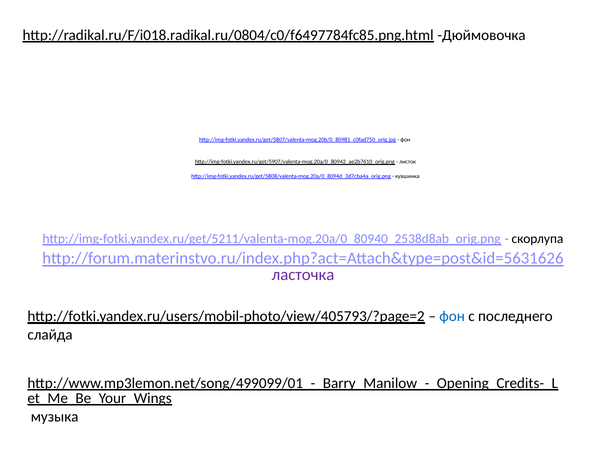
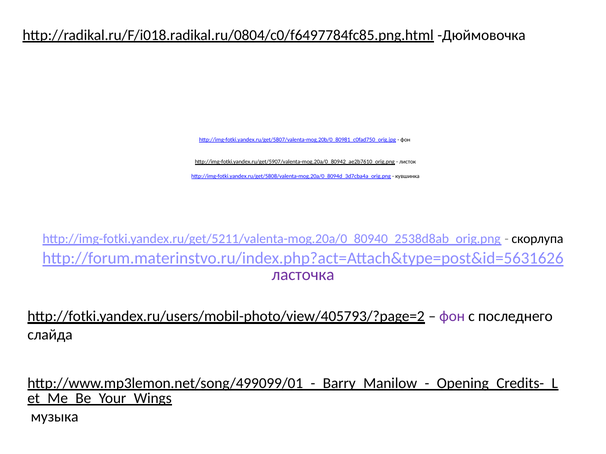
фон at (452, 317) colour: blue -> purple
